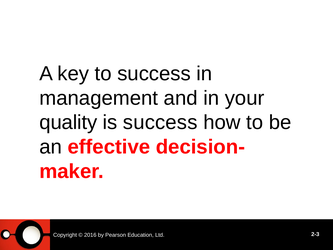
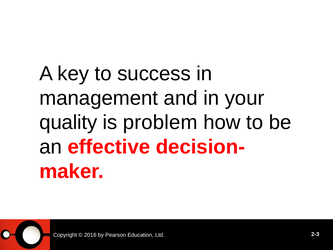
is success: success -> problem
